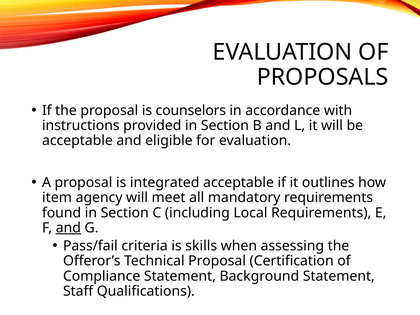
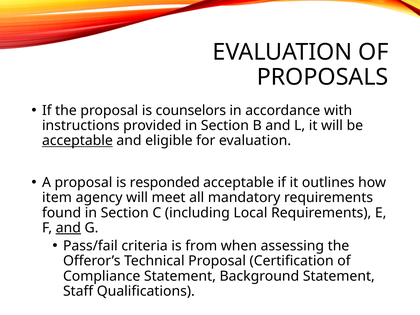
acceptable at (77, 141) underline: none -> present
integrated: integrated -> responded
skills: skills -> from
